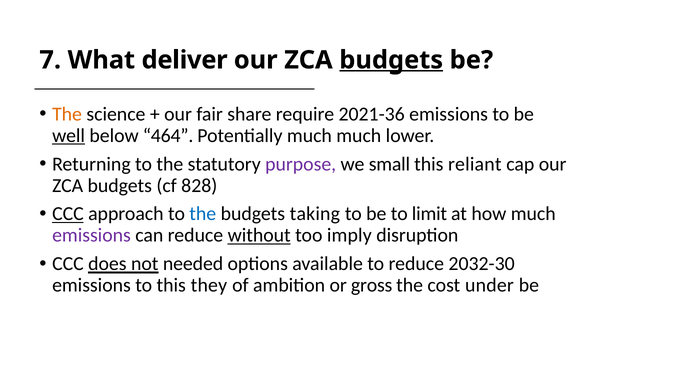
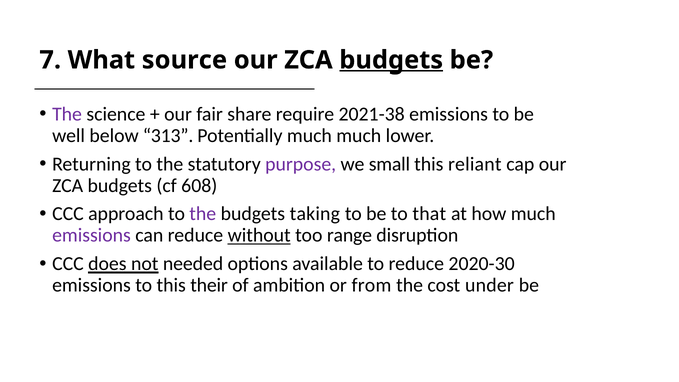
deliver: deliver -> source
The at (67, 114) colour: orange -> purple
2021-36: 2021-36 -> 2021-38
well underline: present -> none
464: 464 -> 313
828: 828 -> 608
CCC at (68, 214) underline: present -> none
the at (203, 214) colour: blue -> purple
limit: limit -> that
imply: imply -> range
2032-30: 2032-30 -> 2020-30
they: they -> their
gross: gross -> from
